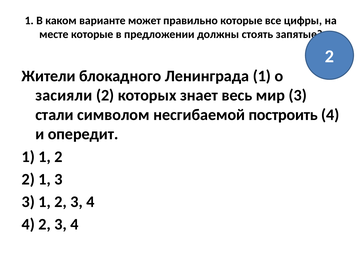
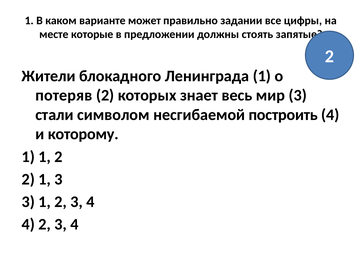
правильно которые: которые -> задании
засияли: засияли -> потеряв
опередит: опередит -> которому
